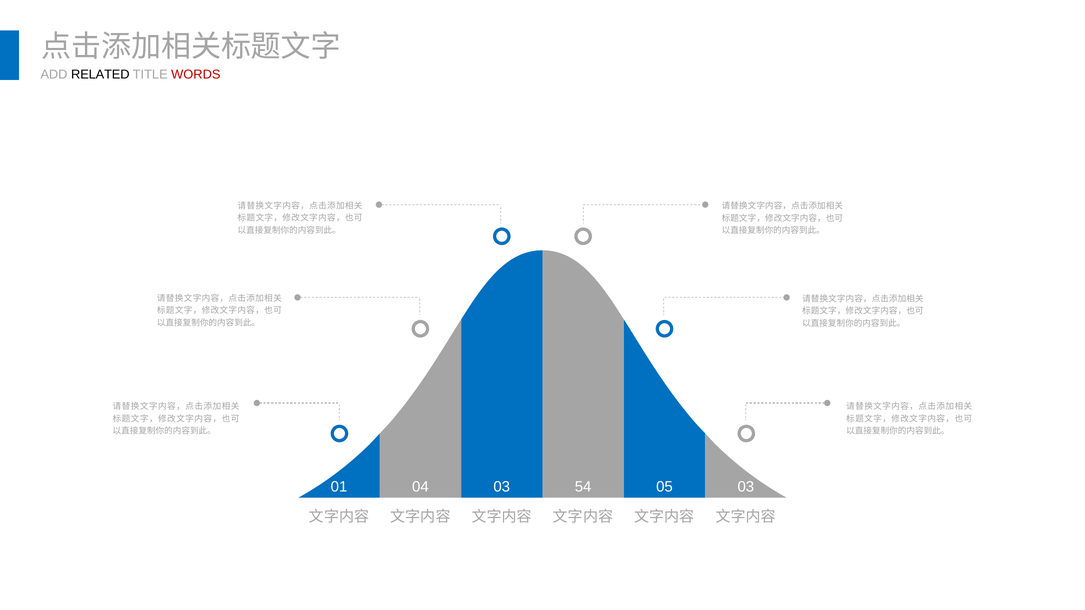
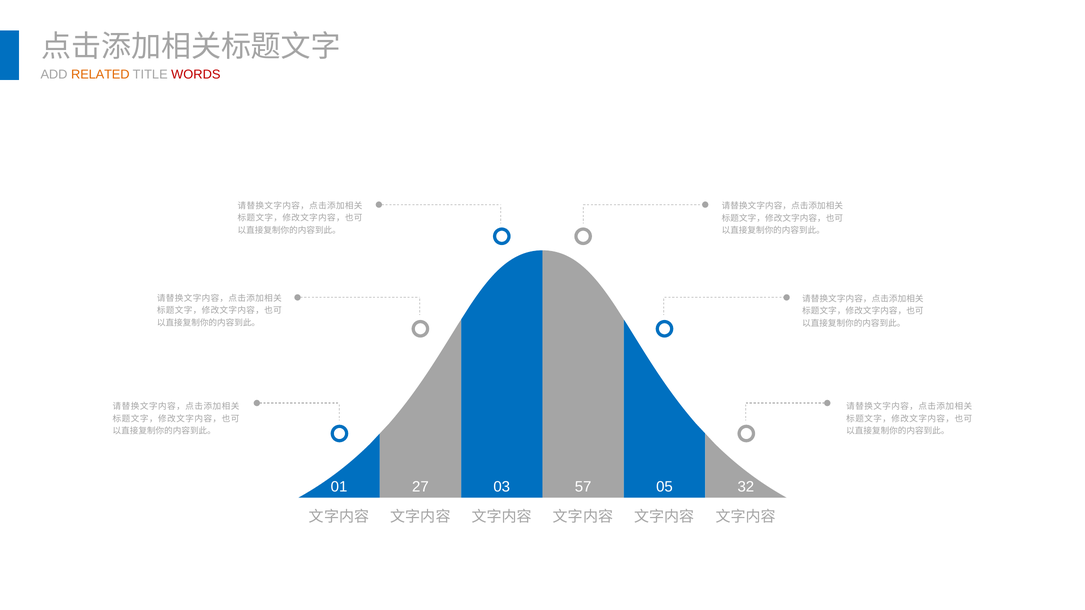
RELATED colour: black -> orange
04: 04 -> 27
54: 54 -> 57
05 03: 03 -> 32
